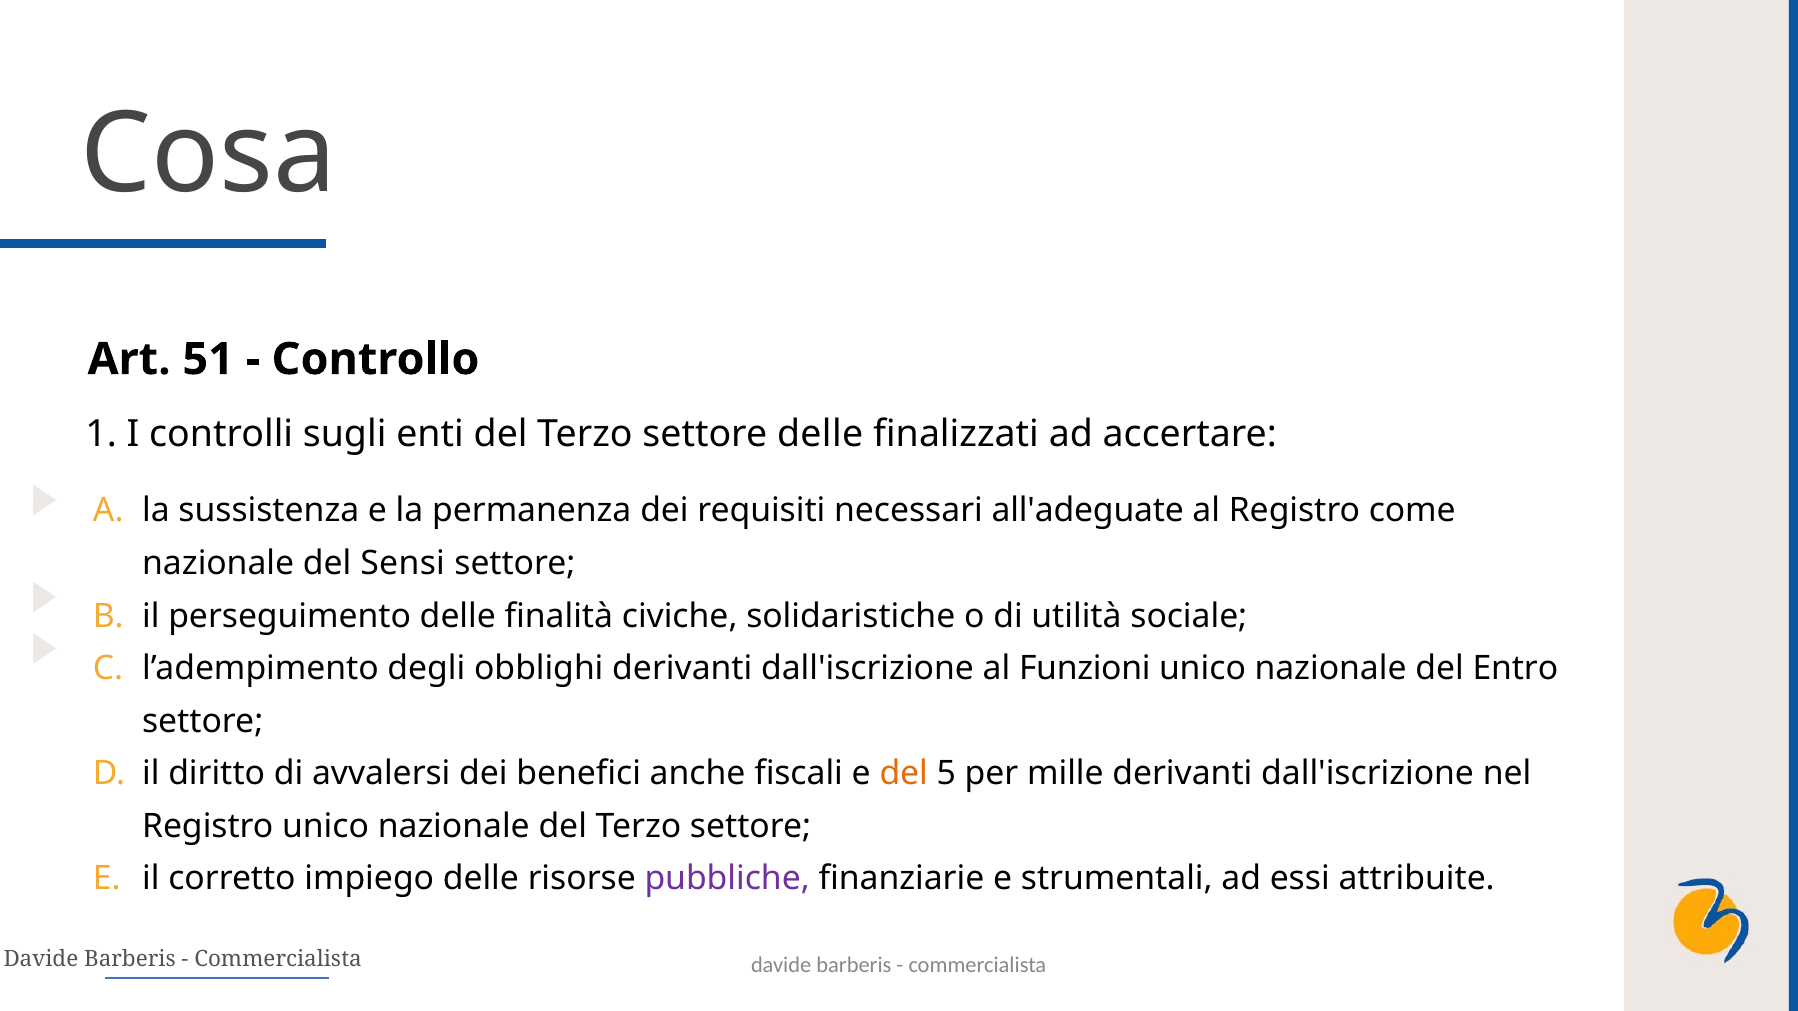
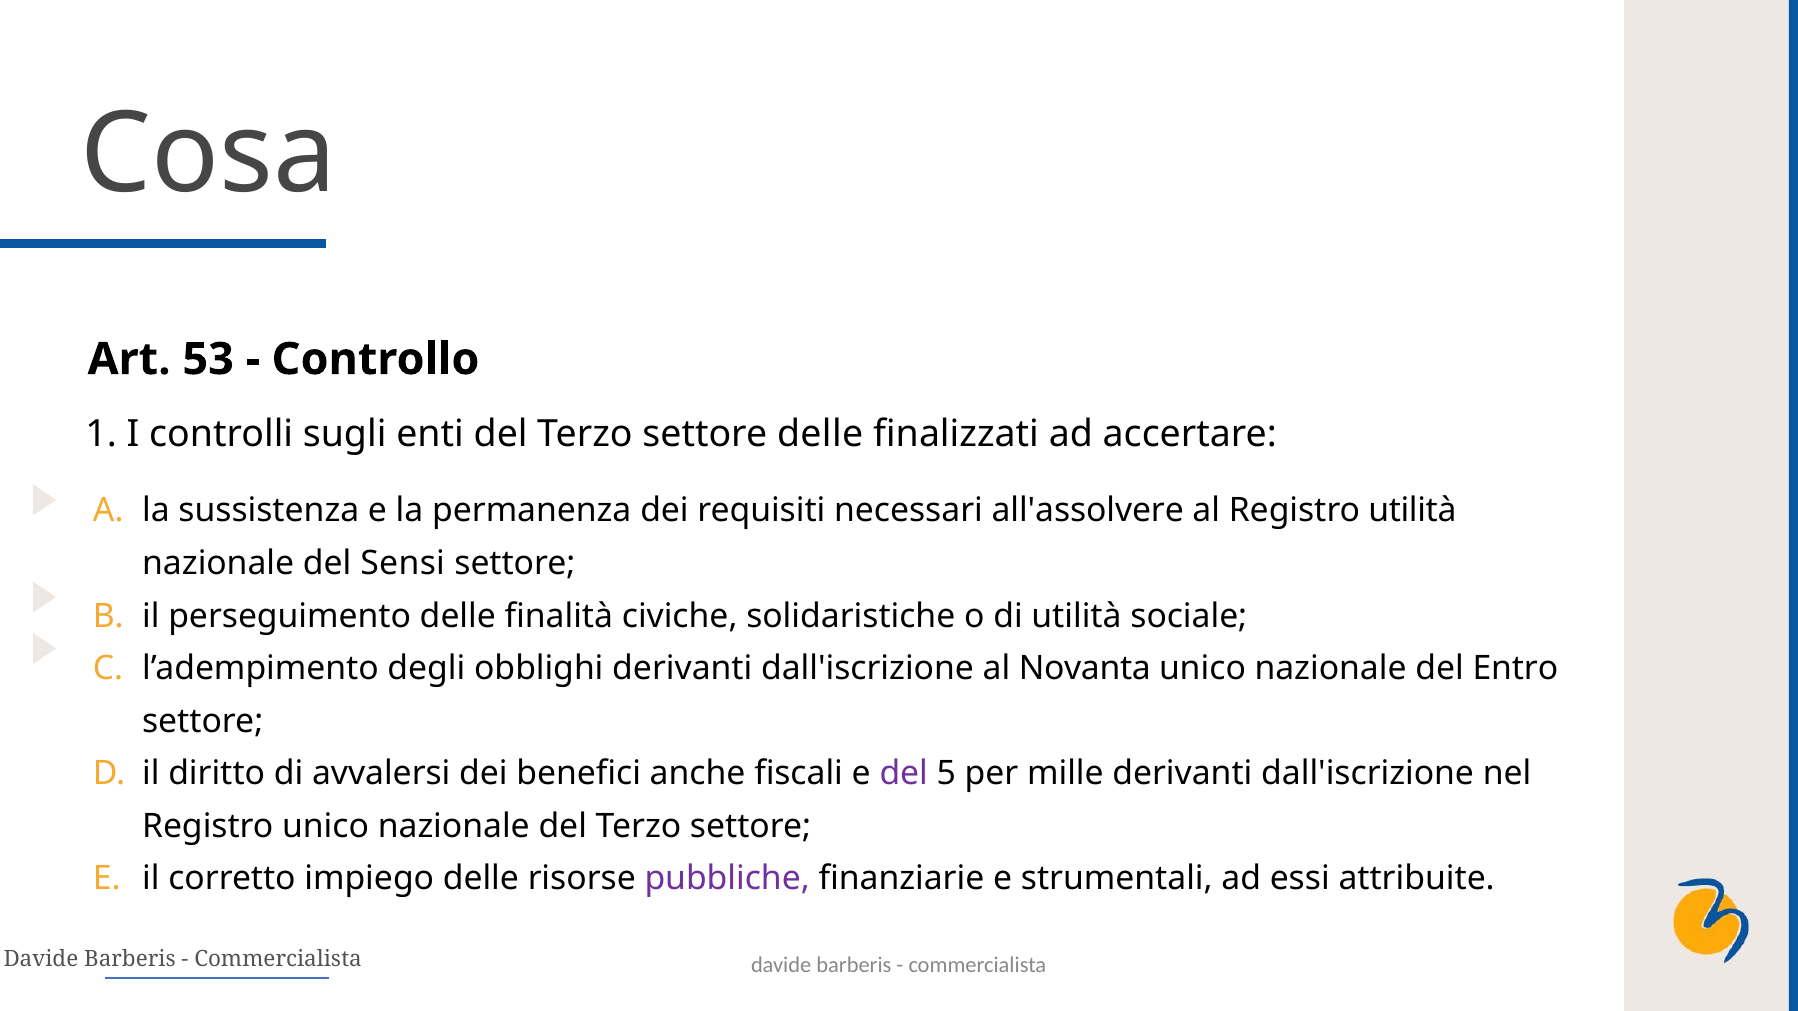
51: 51 -> 53
all'adeguate: all'adeguate -> all'assolvere
Registro come: come -> utilità
Funzioni: Funzioni -> Novanta
del at (904, 774) colour: orange -> purple
